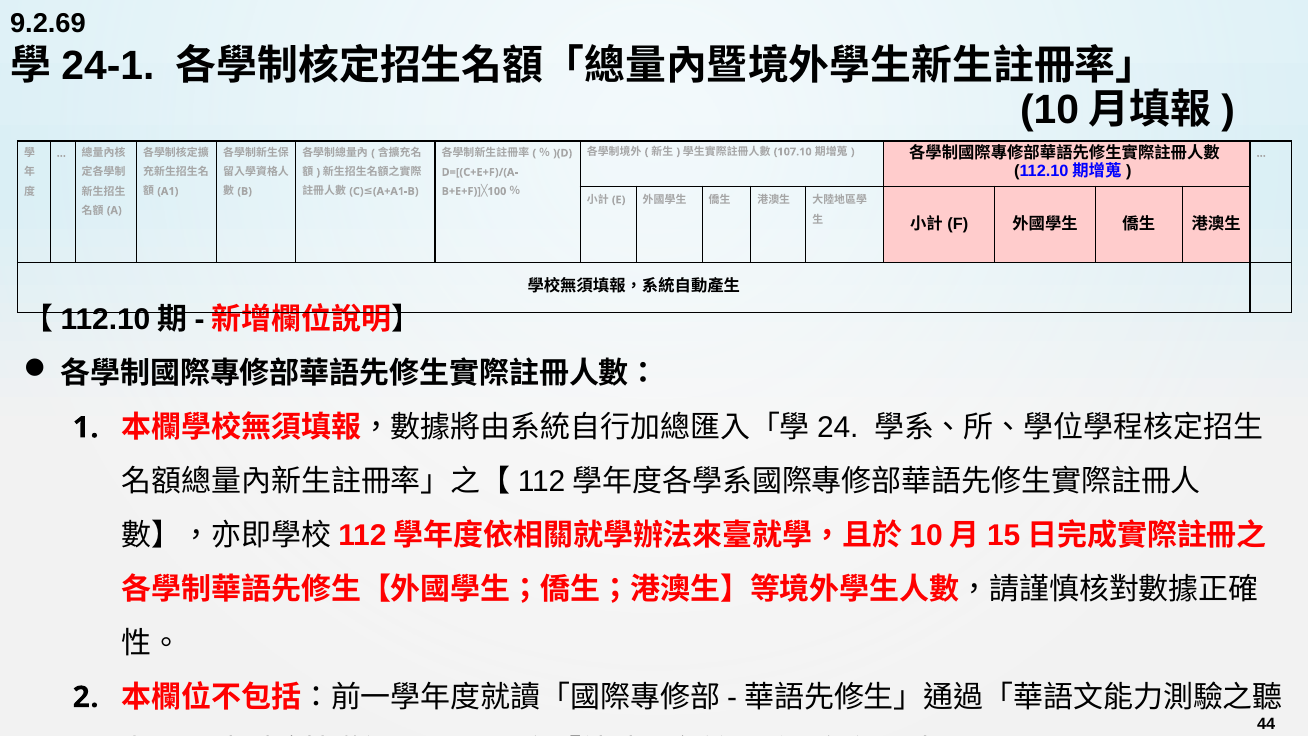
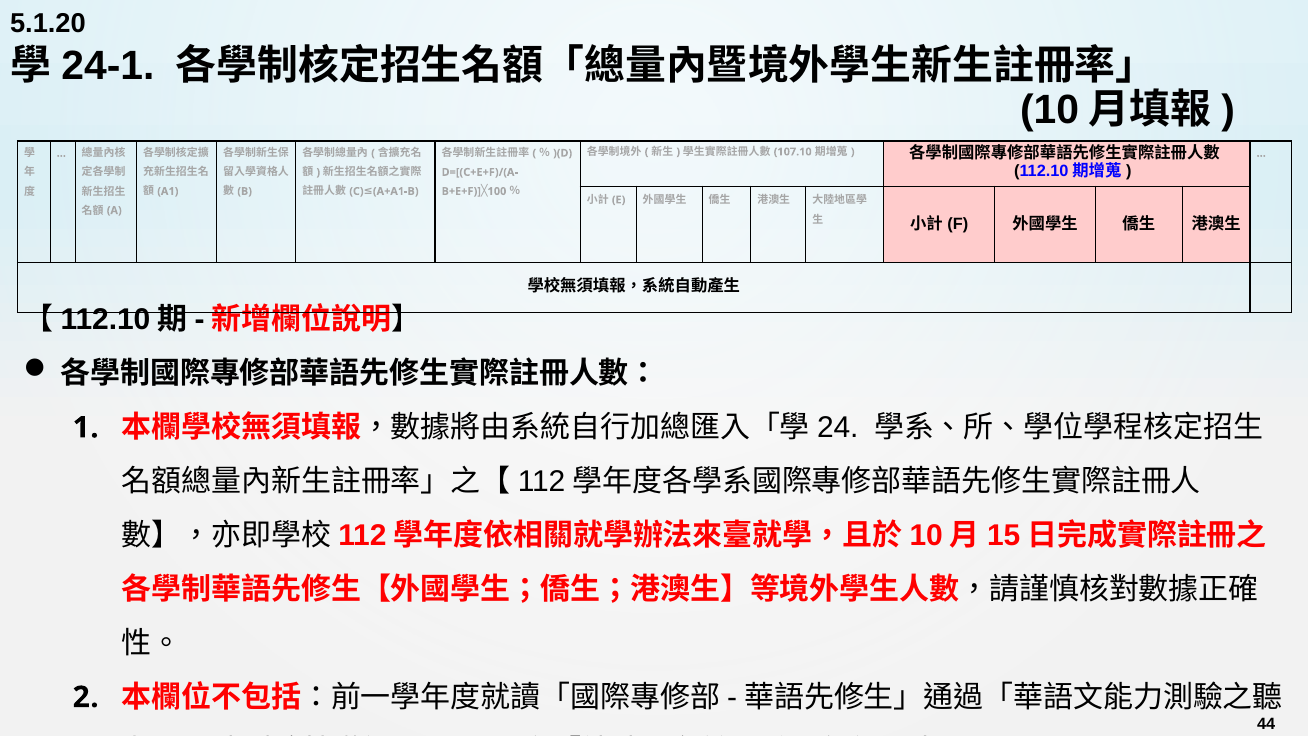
9.2.69: 9.2.69 -> 5.1.20
